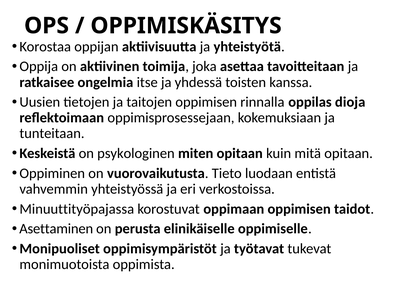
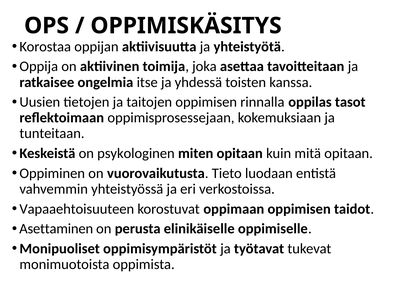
dioja: dioja -> tasot
Minuuttityöpajassa: Minuuttityöpajassa -> Vapaaehtoisuuteen
